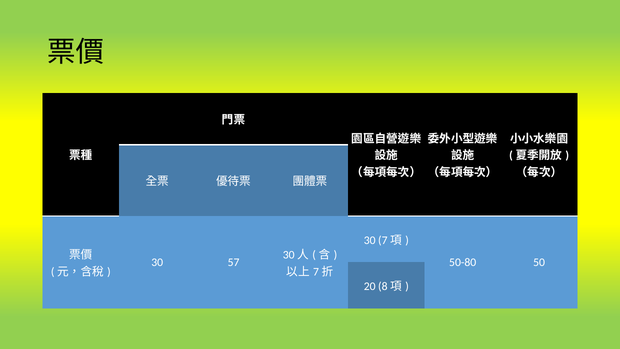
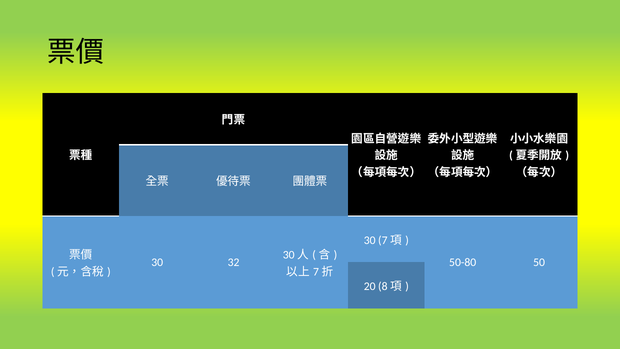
57: 57 -> 32
